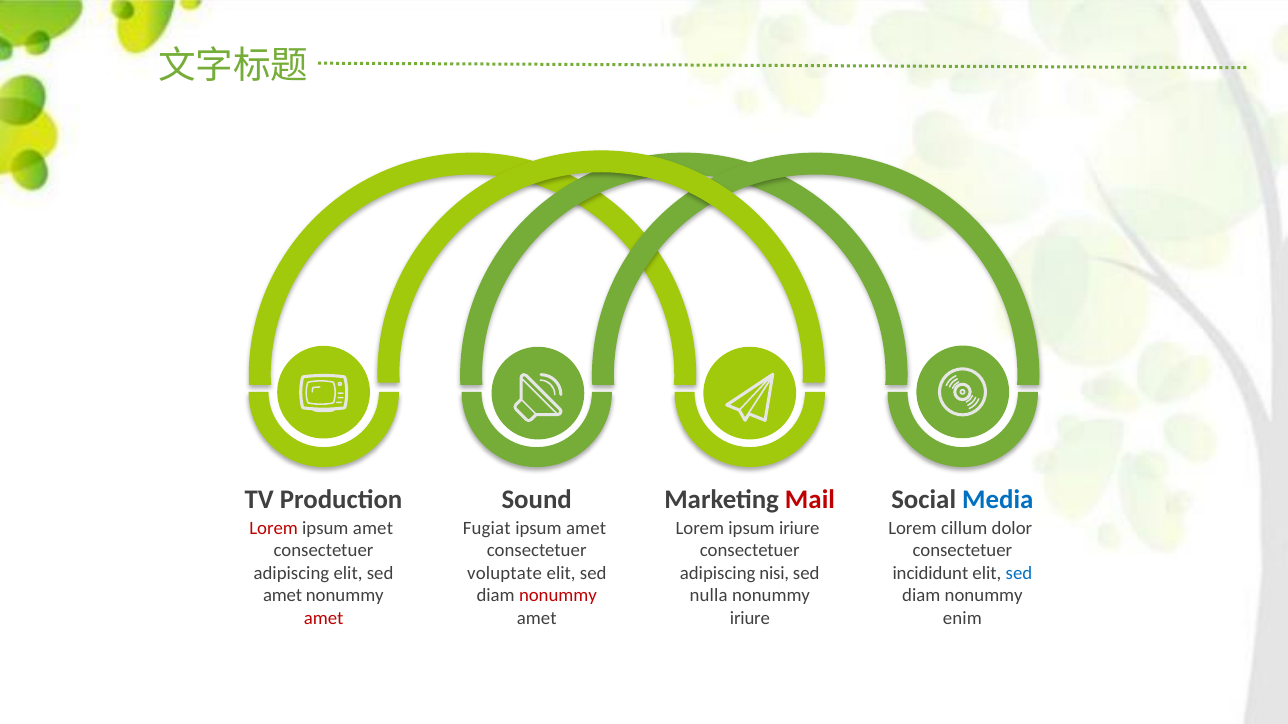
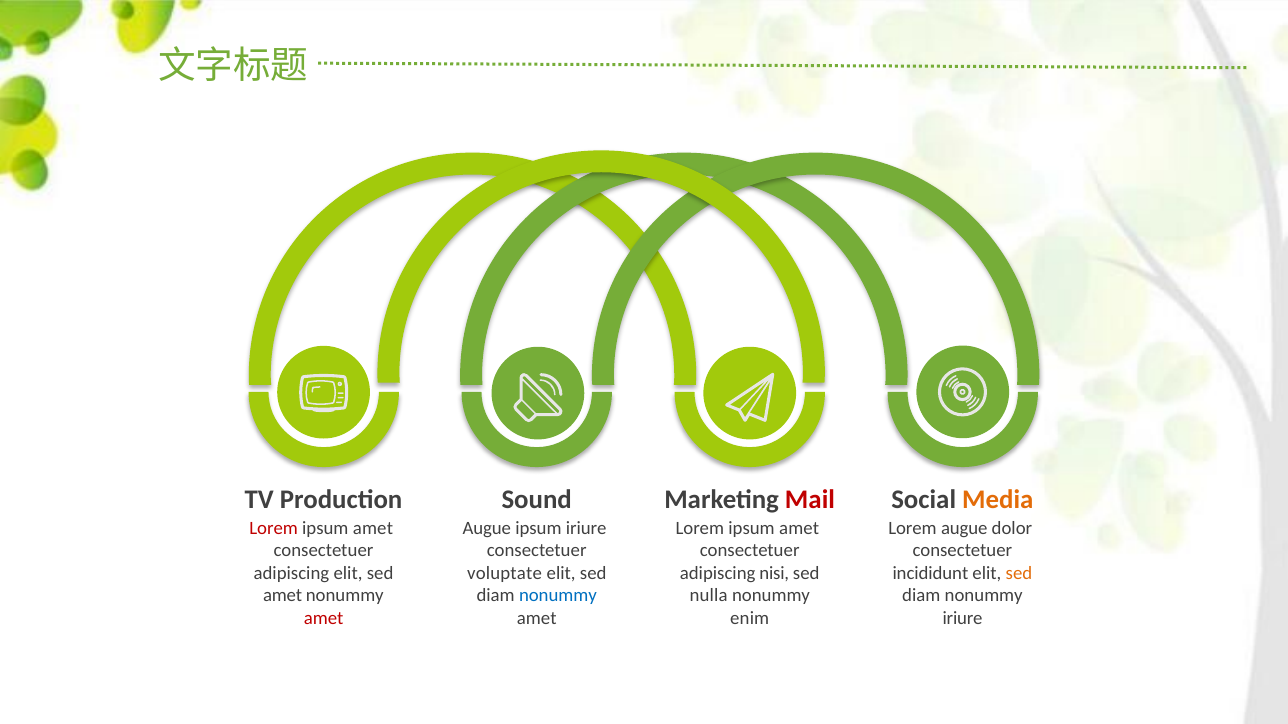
Media colour: blue -> orange
Fugiat at (487, 528): Fugiat -> Augue
amet at (586, 528): amet -> iriure
iriure at (799, 528): iriure -> amet
Lorem cillum: cillum -> augue
sed at (1019, 573) colour: blue -> orange
nonummy at (558, 596) colour: red -> blue
iriure at (750, 619): iriure -> enim
enim at (962, 619): enim -> iriure
